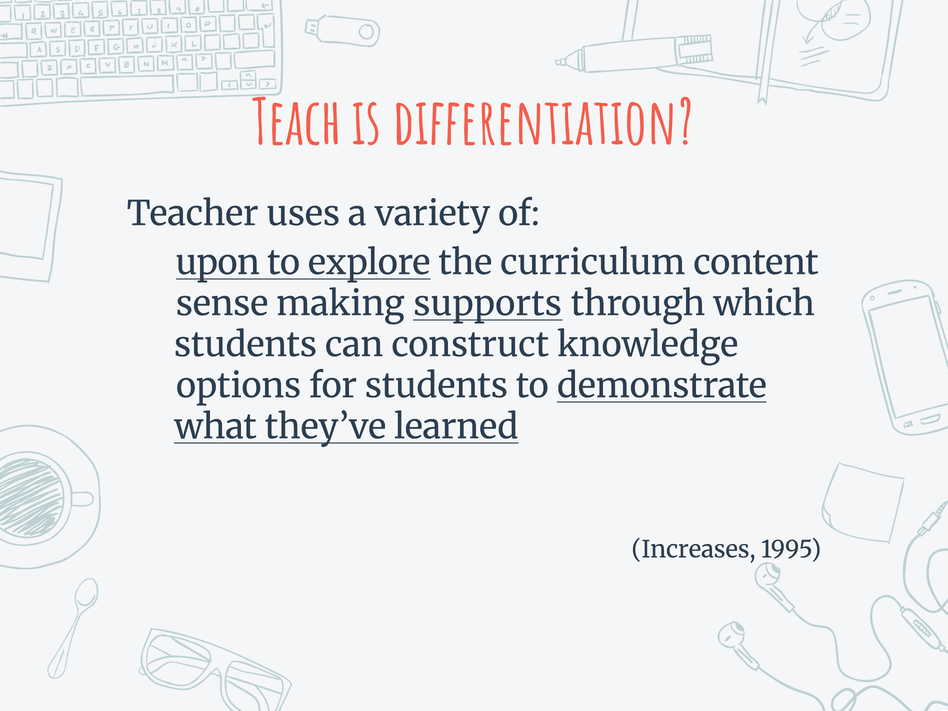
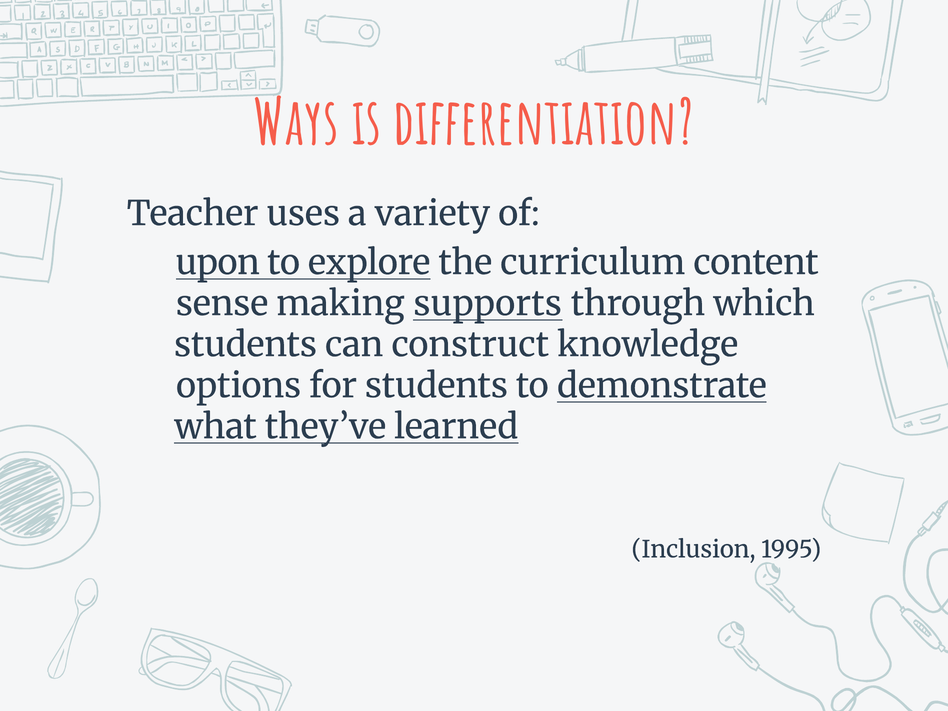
Teach: Teach -> Ways
Increases: Increases -> Inclusion
